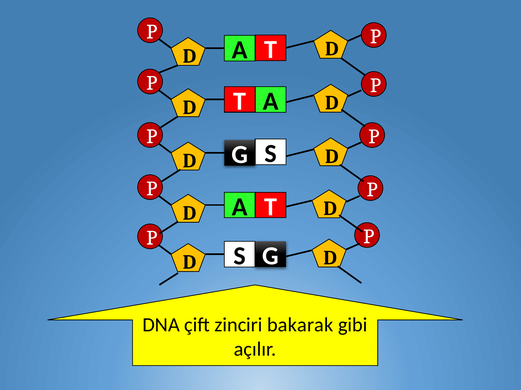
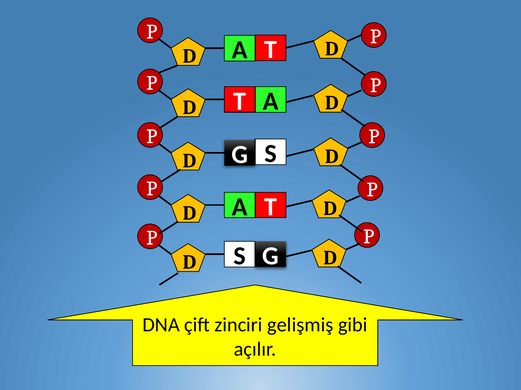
bakarak: bakarak -> gelişmiş
